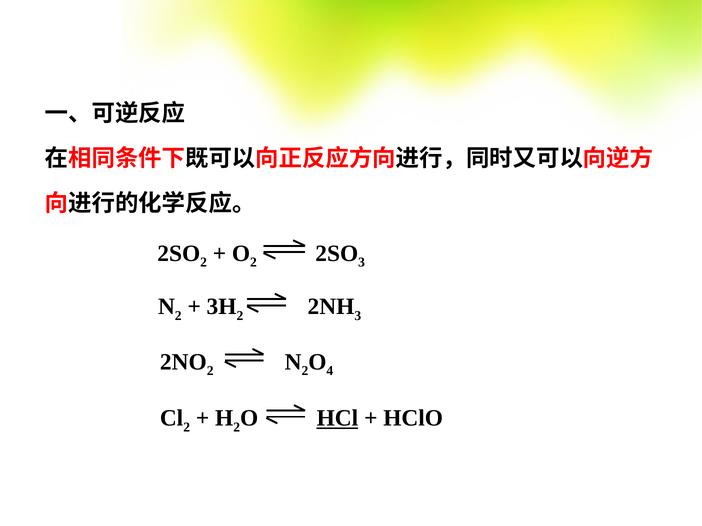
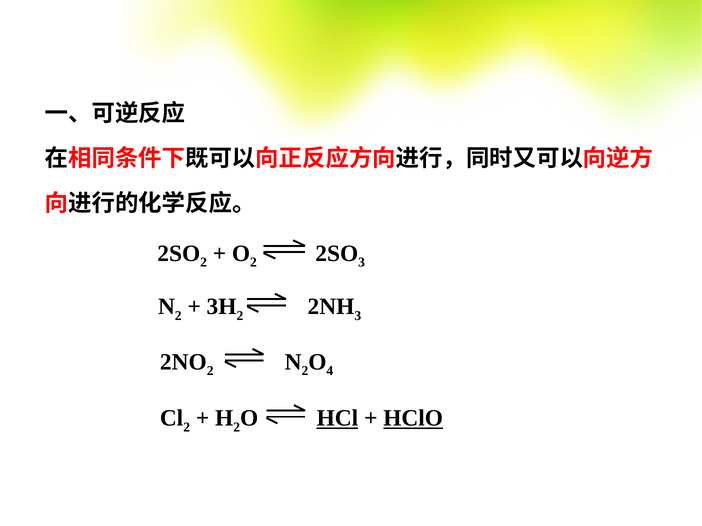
HClO underline: none -> present
